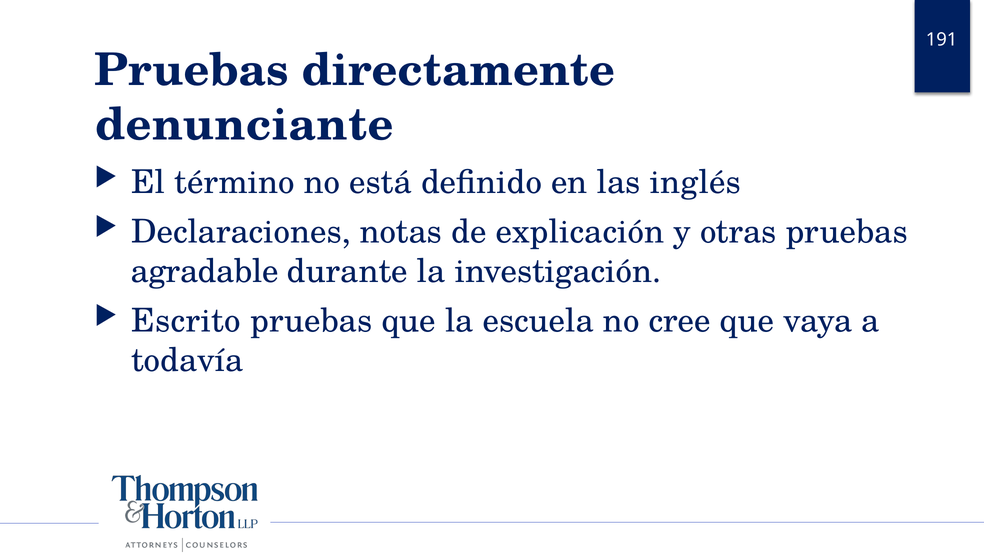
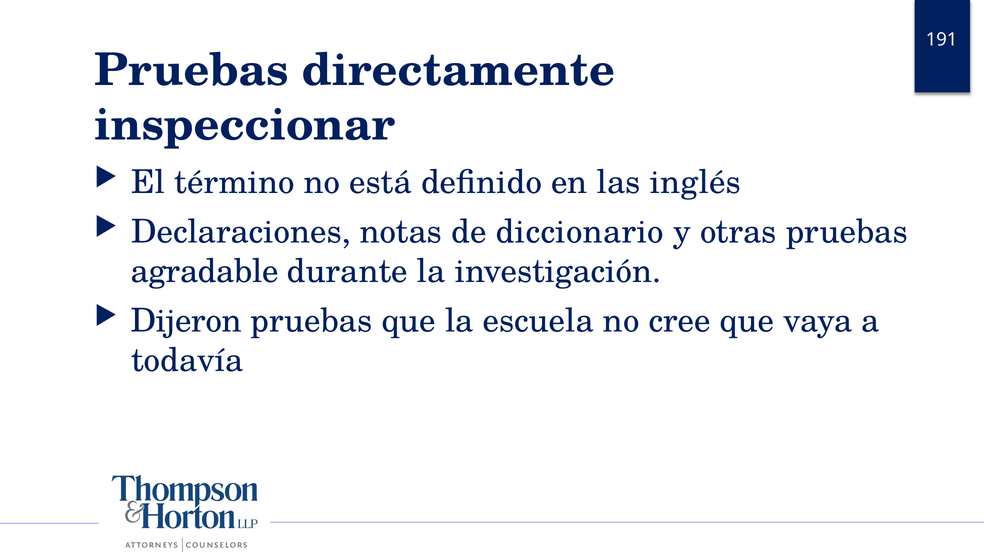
denunciante: denunciante -> inspeccionar
explicación: explicación -> diccionario
Escrito: Escrito -> Dijeron
